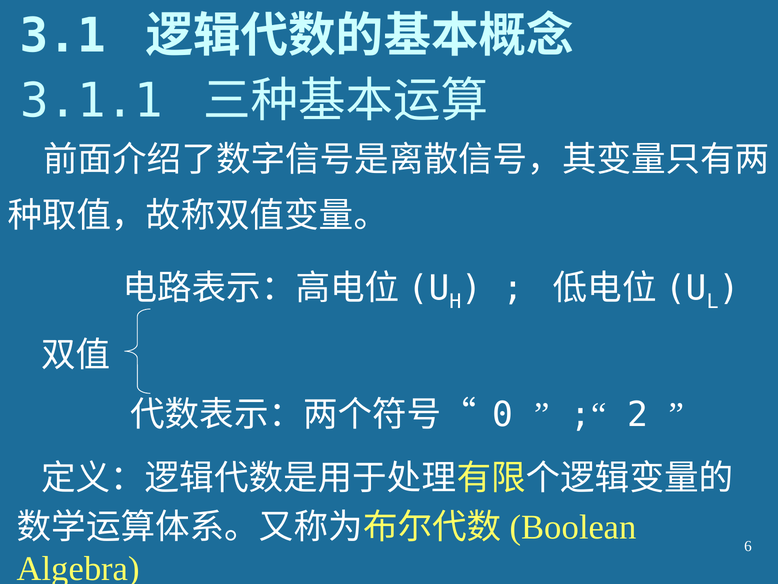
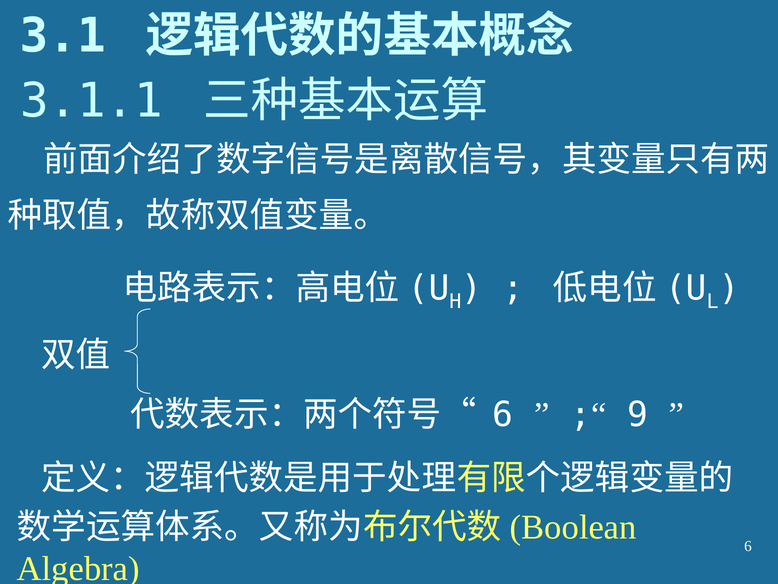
0 at (503, 414): 0 -> 6
2: 2 -> 9
